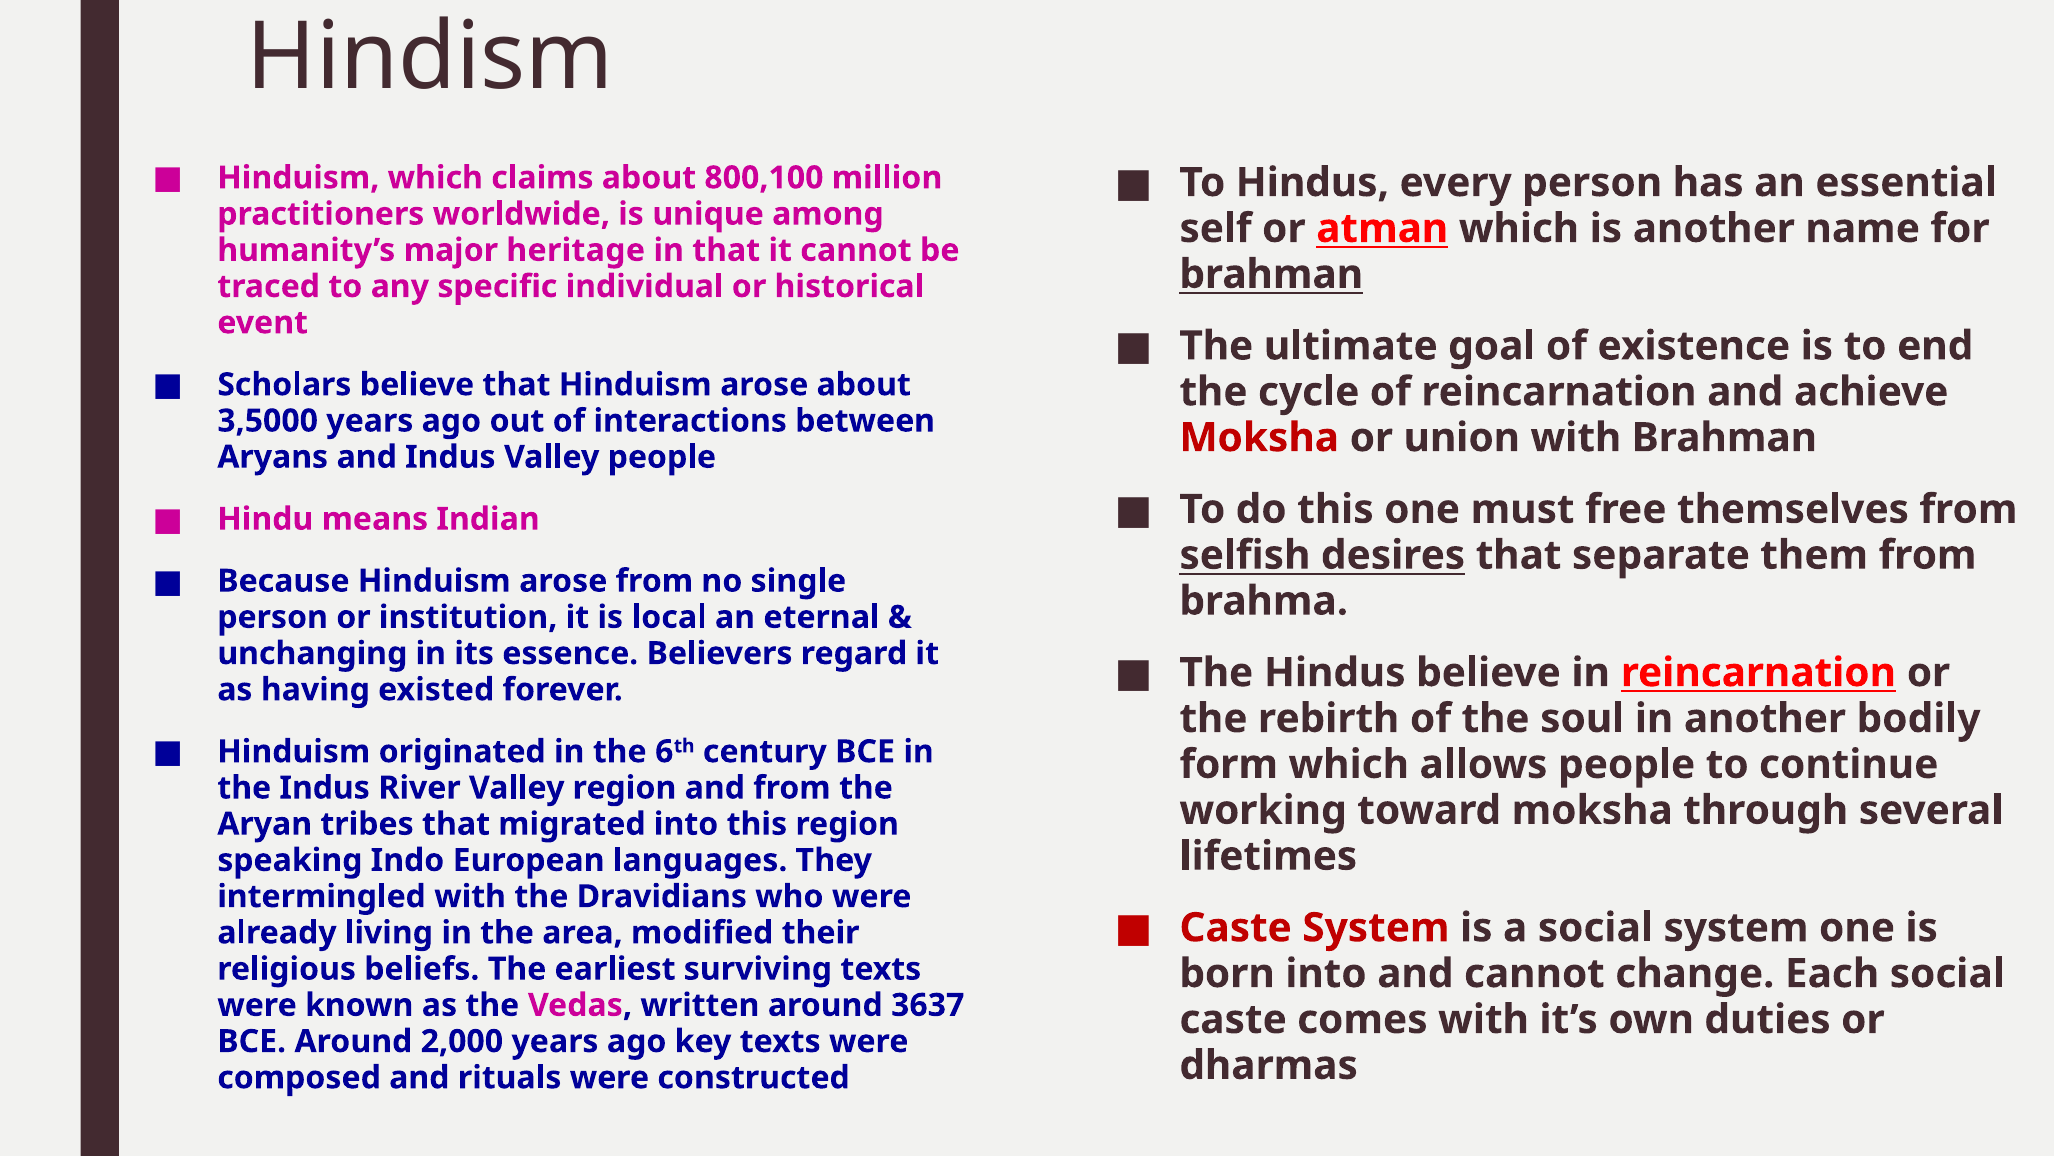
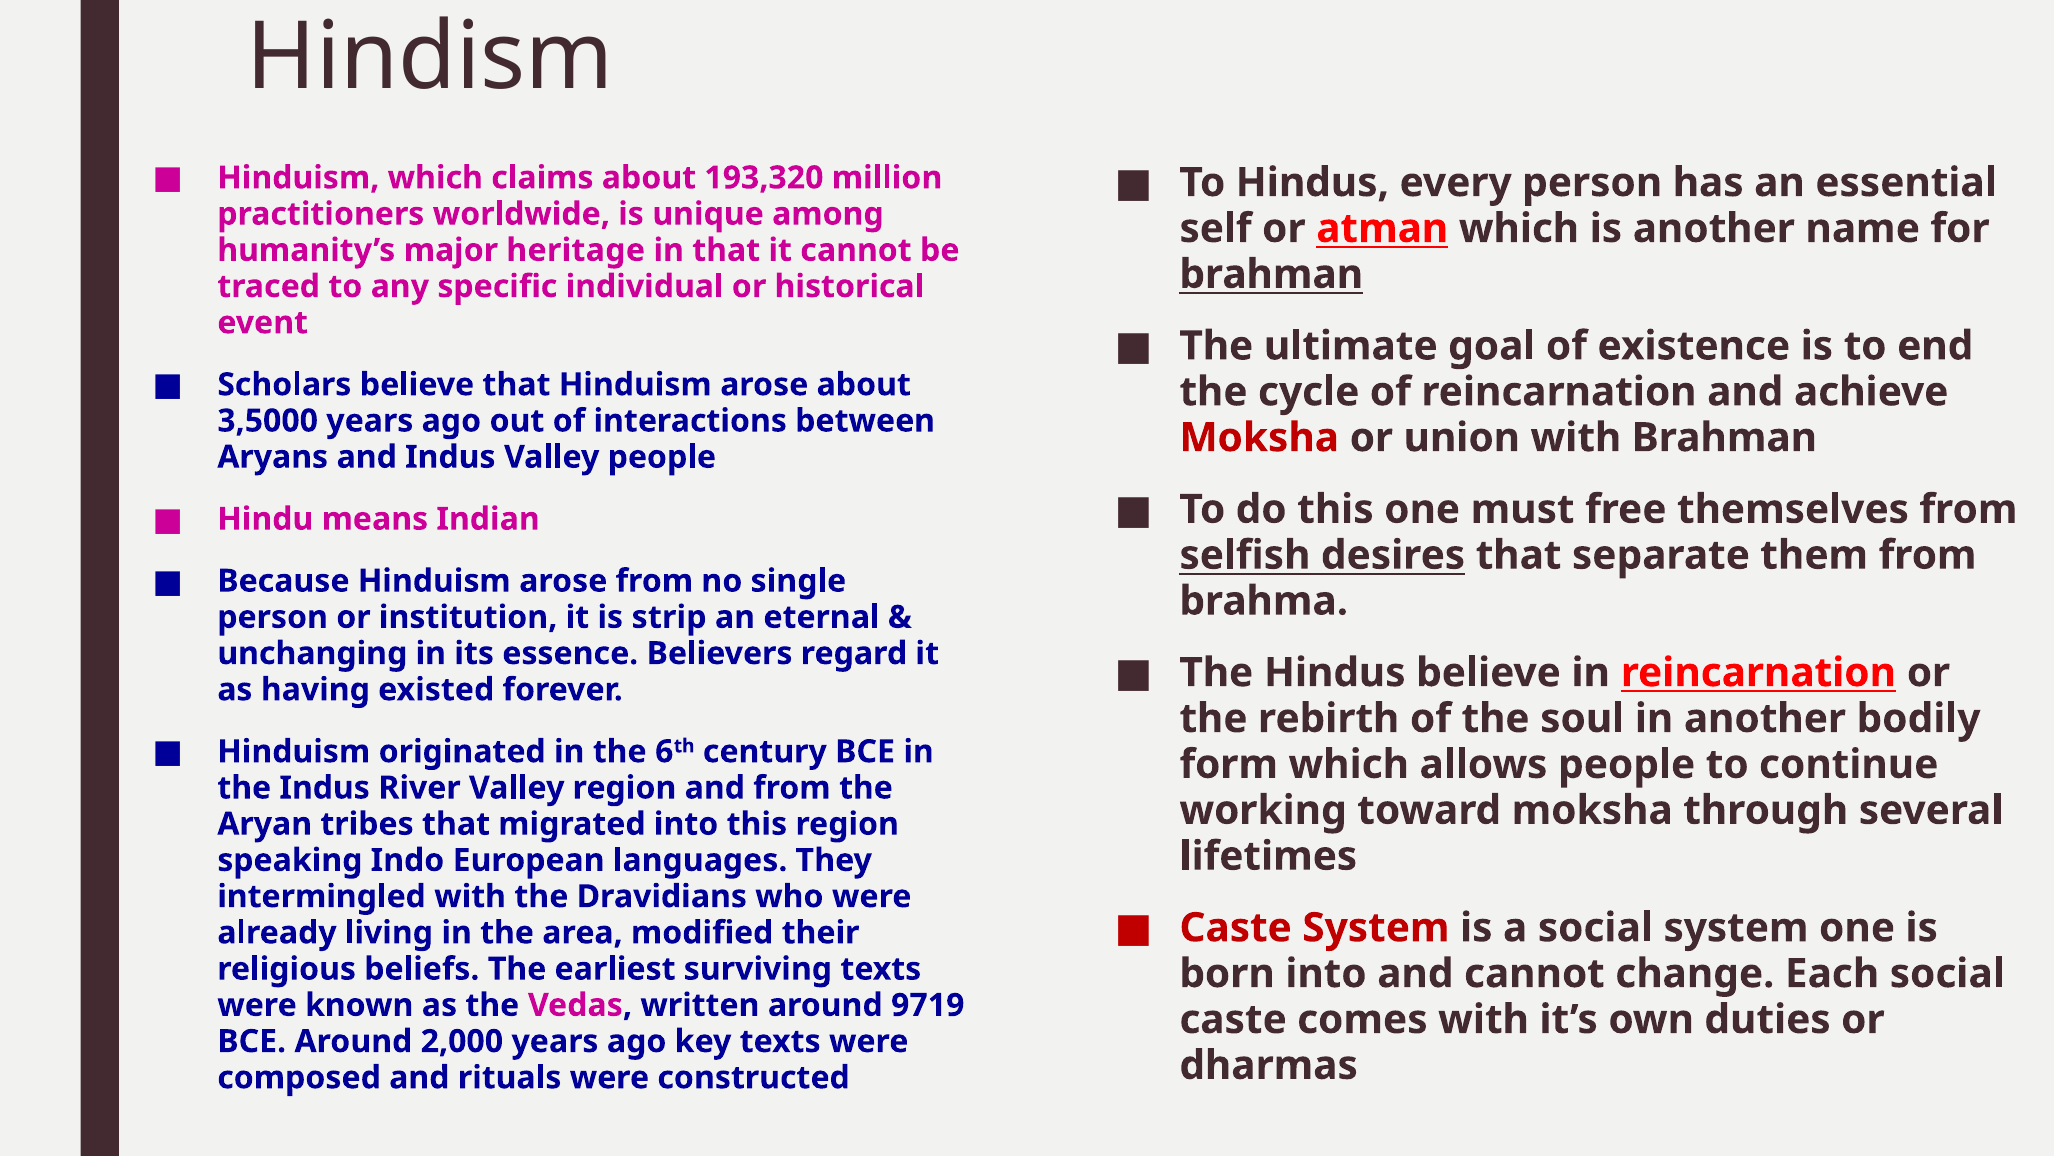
800,100: 800,100 -> 193,320
local: local -> strip
3637: 3637 -> 9719
